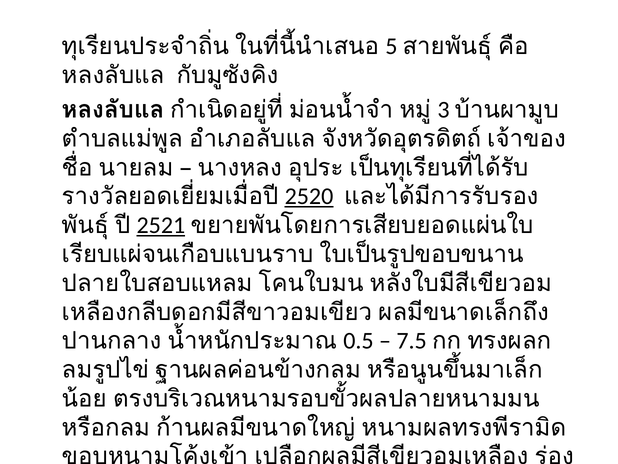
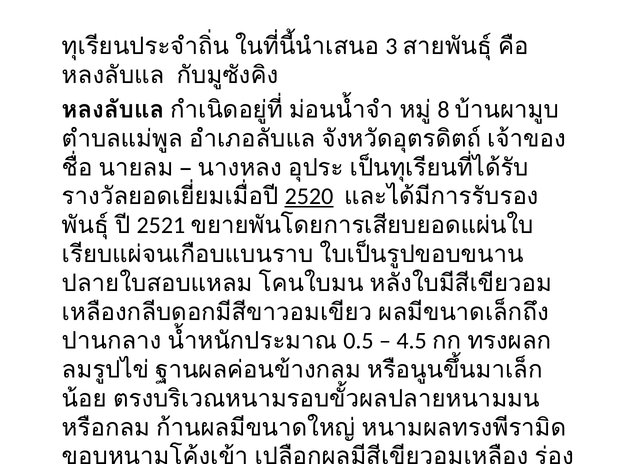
5: 5 -> 3
3: 3 -> 8
2521 underline: present -> none
7.5: 7.5 -> 4.5
